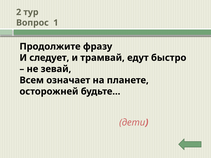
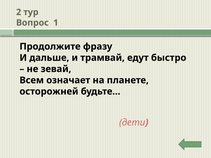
следует: следует -> дальше
